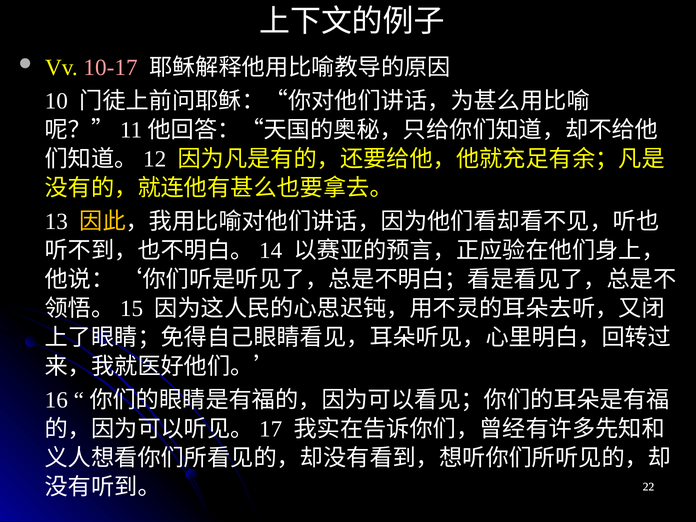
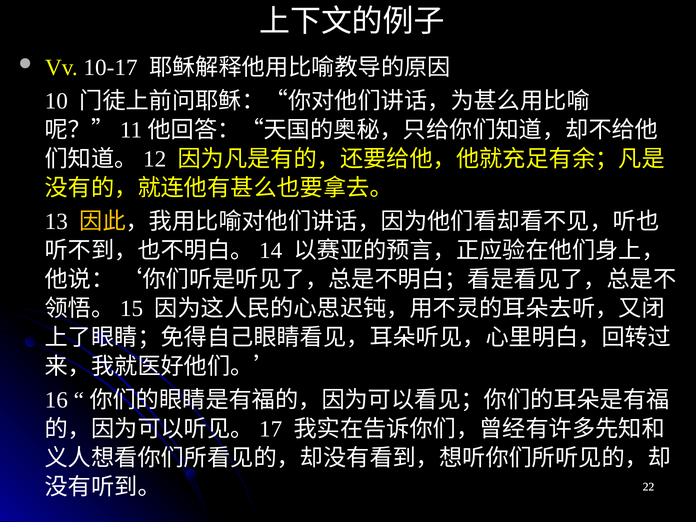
10-17 colour: pink -> white
